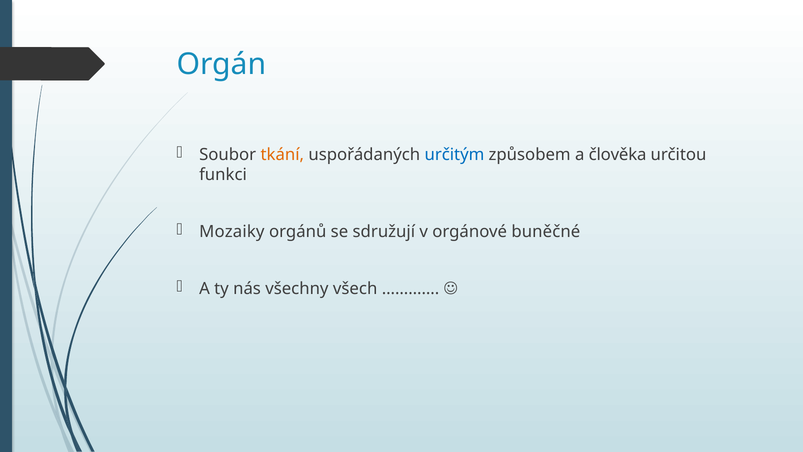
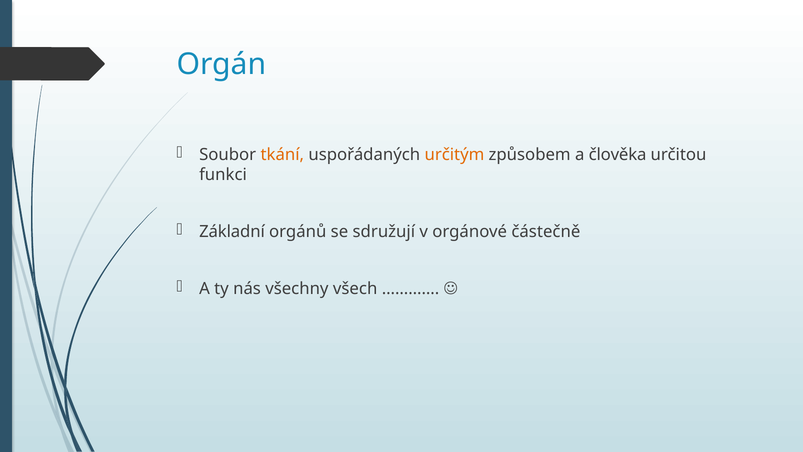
určitým colour: blue -> orange
Mozaiky: Mozaiky -> Základní
buněčné: buněčné -> částečně
